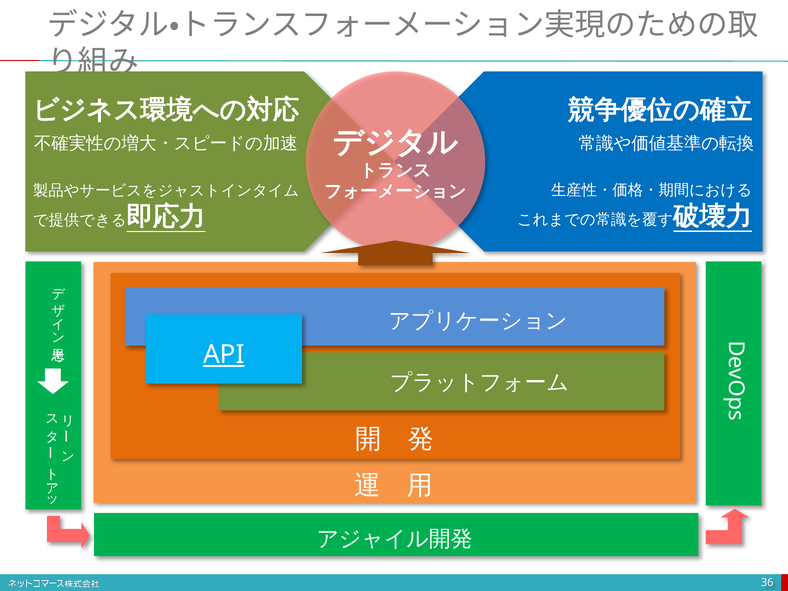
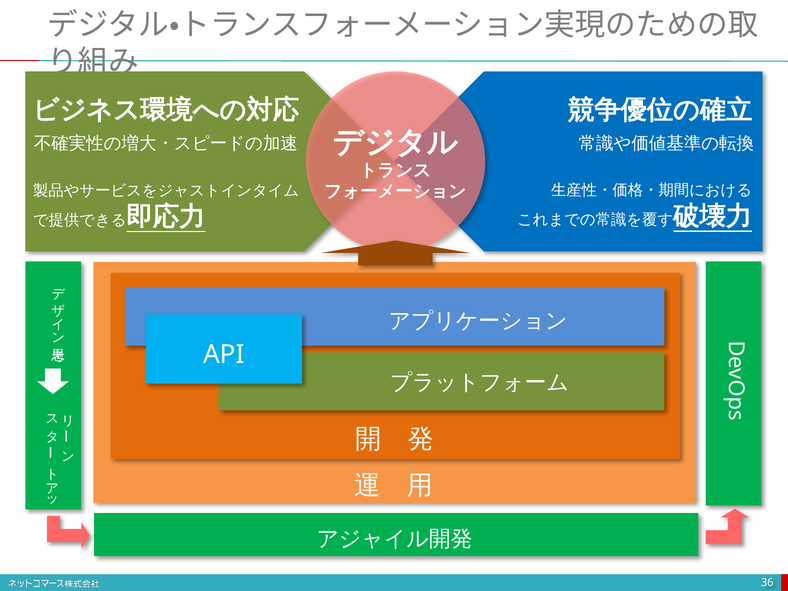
API underline: present -> none
